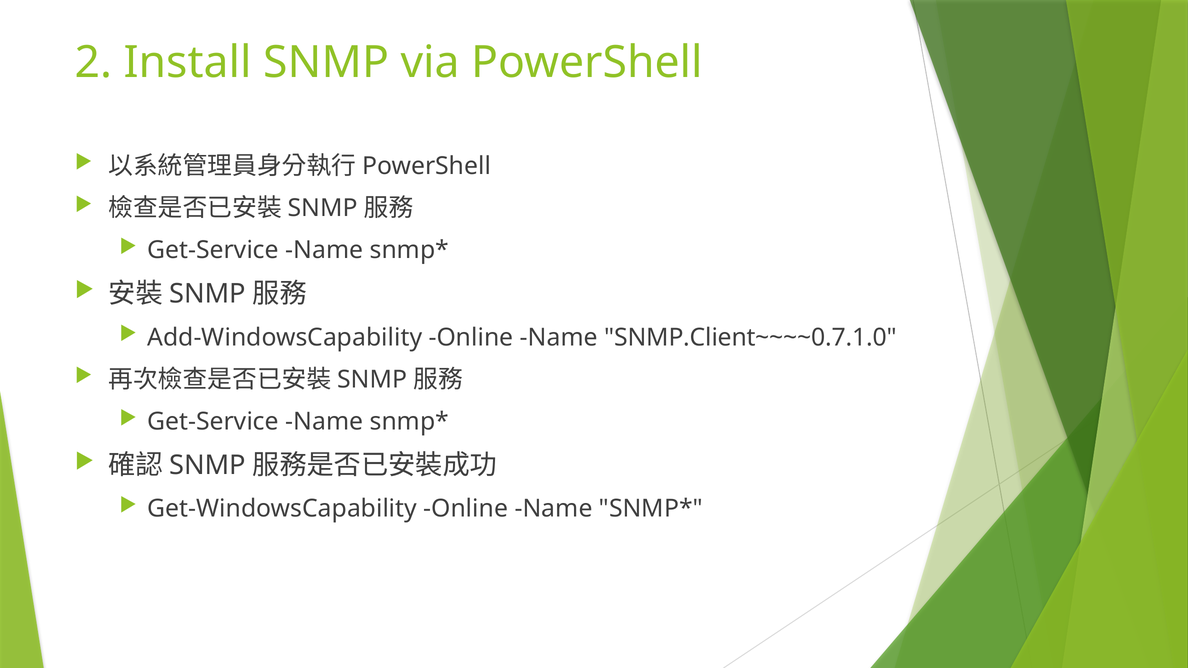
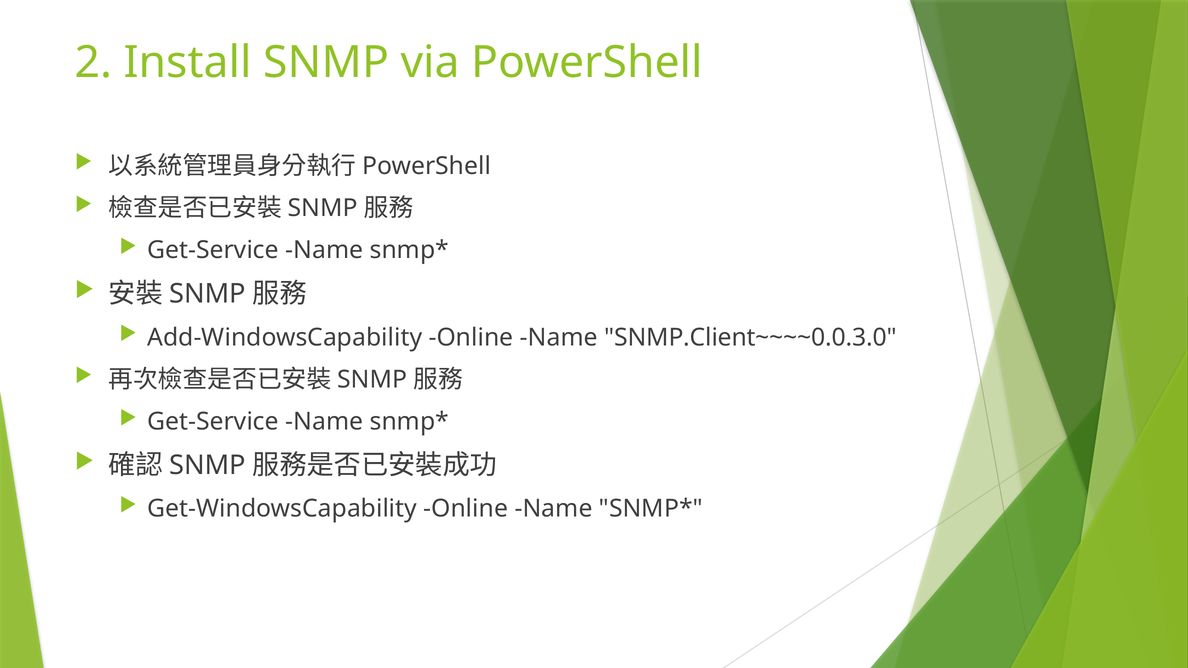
SNMP.Client~~~~0.7.1.0: SNMP.Client~~~~0.7.1.0 -> SNMP.Client~~~~0.0.3.0
